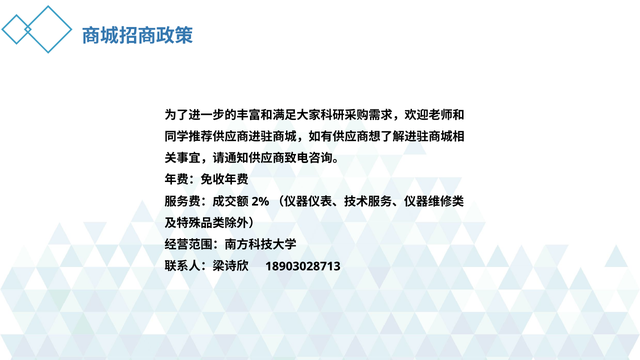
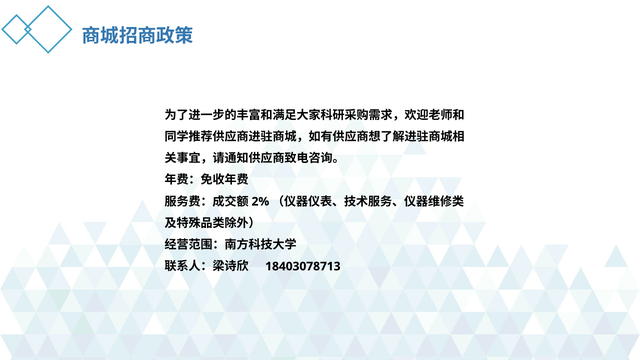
18903028713: 18903028713 -> 18403078713
